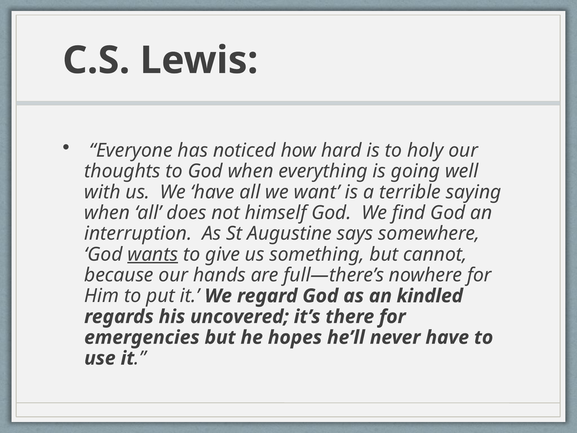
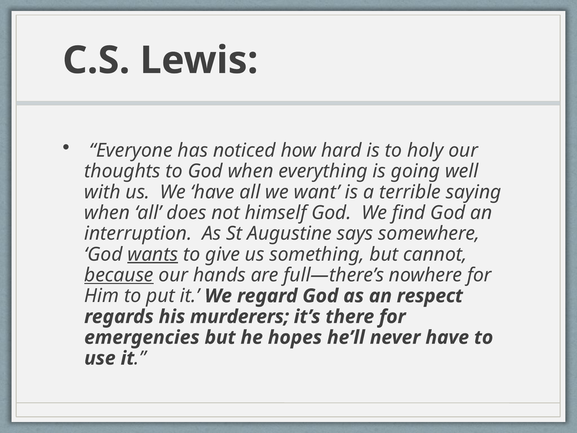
because underline: none -> present
kindled: kindled -> respect
uncovered: uncovered -> murderers
